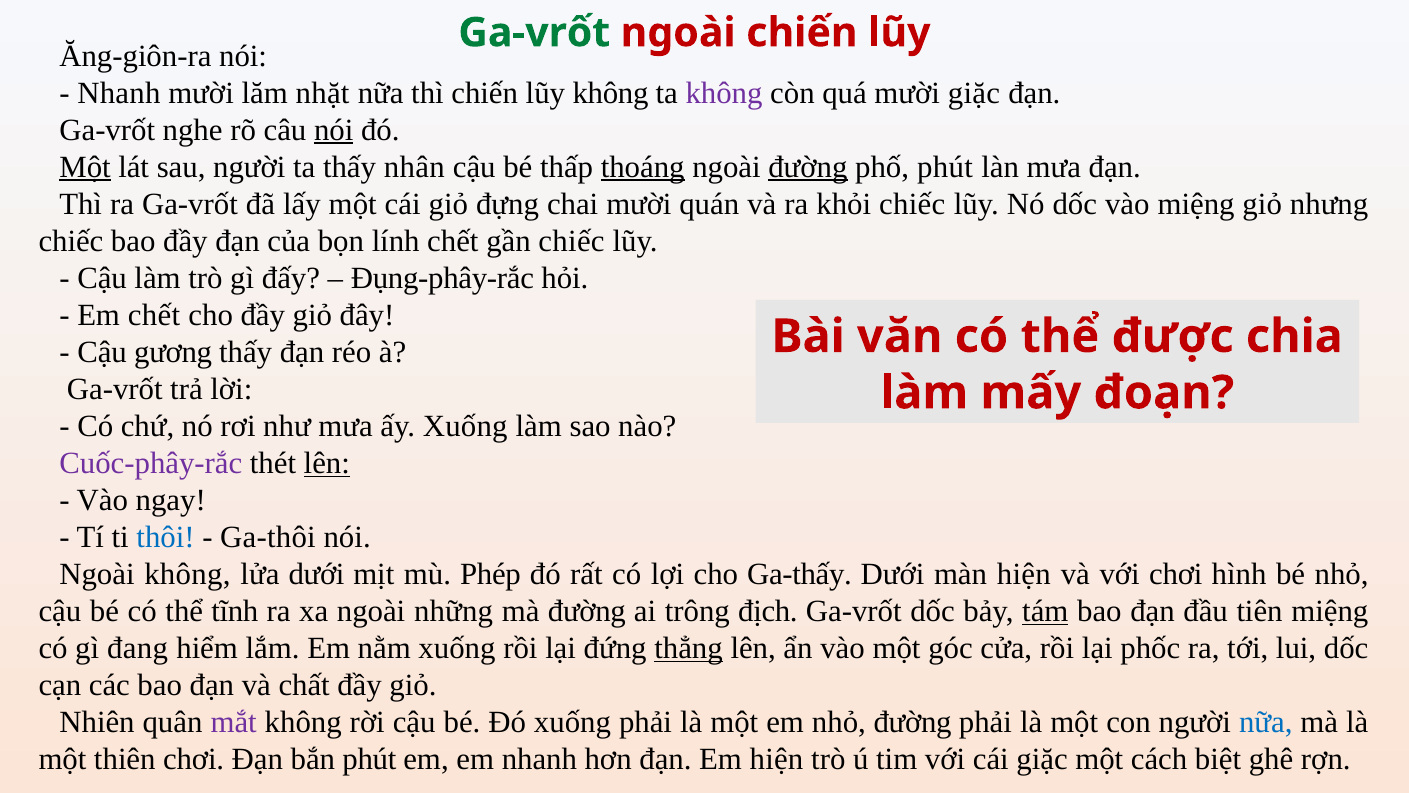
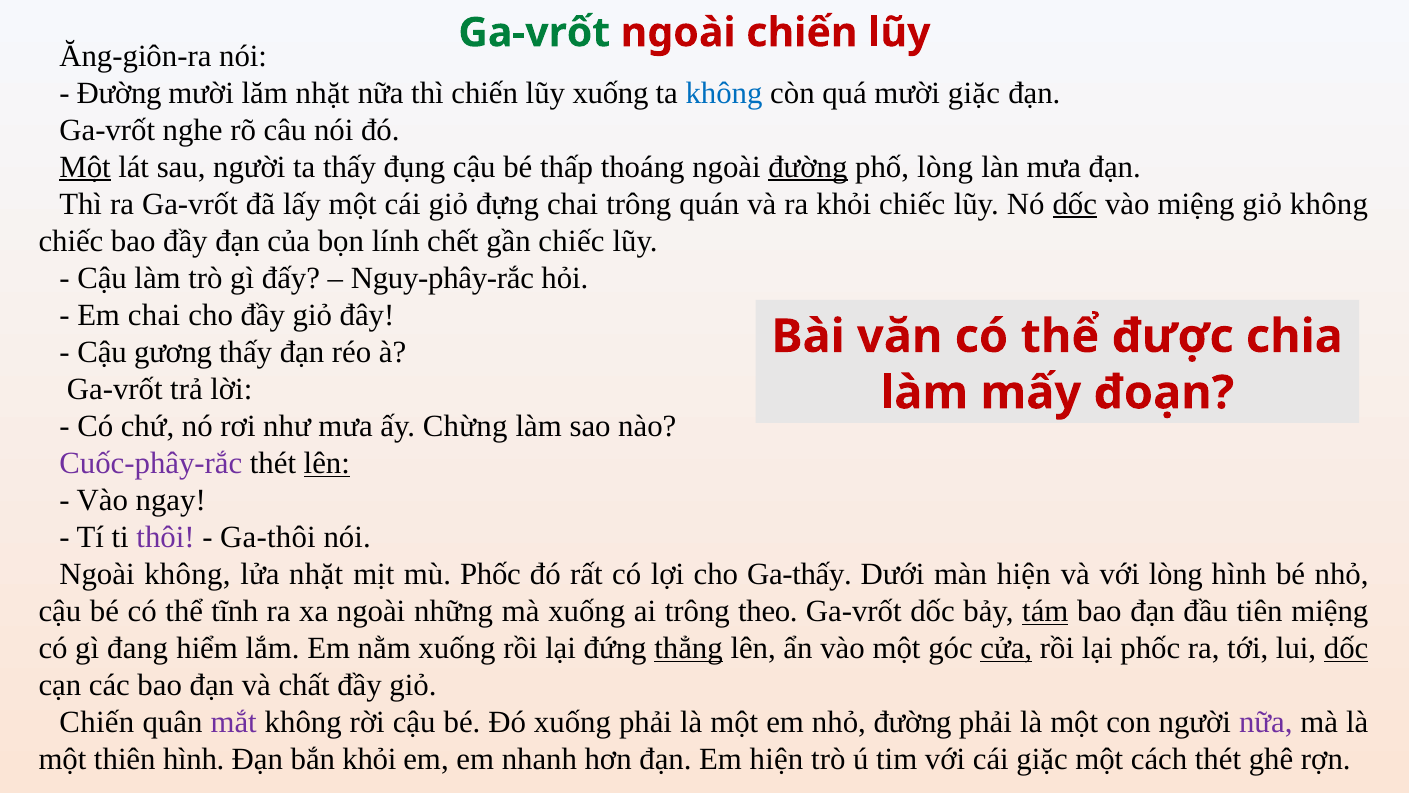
Nhanh at (119, 93): Nhanh -> Đường
lũy không: không -> xuống
không at (724, 93) colour: purple -> blue
nói at (334, 130) underline: present -> none
nhân: nhân -> đụng
thoáng underline: present -> none
phố phút: phút -> lòng
chai mười: mười -> trông
dốc at (1075, 204) underline: none -> present
giỏ nhưng: nhưng -> không
Đụng-phây-rắc: Đụng-phây-rắc -> Nguy-phây-rắc
Em chết: chết -> chai
ấy Xuống: Xuống -> Chừng
thôi colour: blue -> purple
lửa dưới: dưới -> nhặt
mù Phép: Phép -> Phốc
với chơi: chơi -> lòng
mà đường: đường -> xuống
địch: địch -> theo
cửa underline: none -> present
dốc at (1346, 648) underline: none -> present
Nhiên at (97, 722): Nhiên -> Chiến
nữa at (1266, 722) colour: blue -> purple
thiên chơi: chơi -> hình
bắn phút: phút -> khỏi
cách biệt: biệt -> thét
